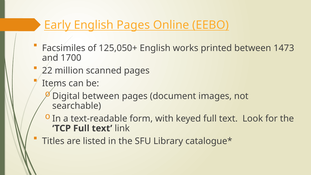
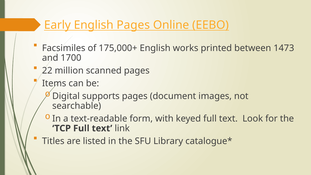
125,050+: 125,050+ -> 175,000+
Digital between: between -> supports
